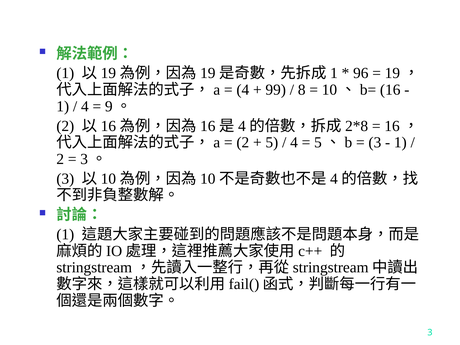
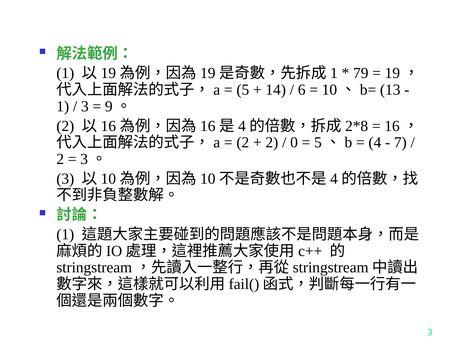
96: 96 -> 79
4 at (243, 90): 4 -> 5
99: 99 -> 14
8: 8 -> 6
16: 16 -> 13
4 at (85, 106): 4 -> 3
5 at (272, 143): 5 -> 2
4 at (294, 143): 4 -> 0
3 at (375, 143): 3 -> 4
1 at (400, 143): 1 -> 7
